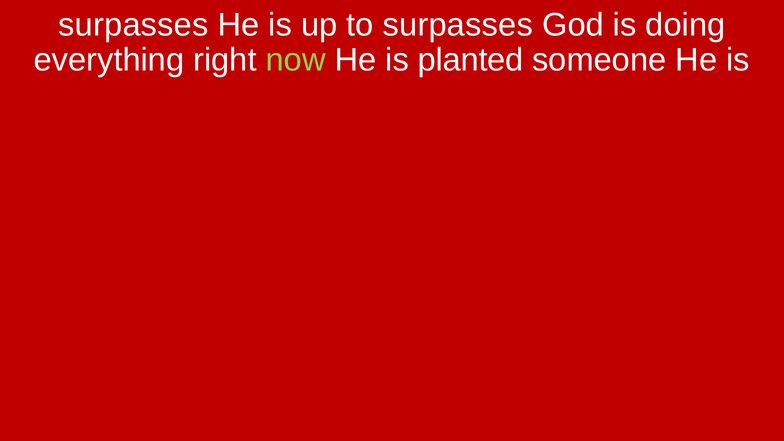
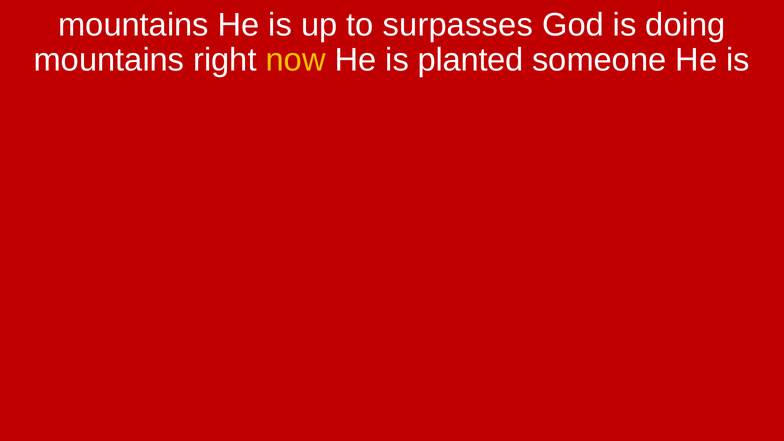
surpasses at (133, 25): surpasses -> mountains
everything at (109, 60): everything -> mountains
now colour: light green -> yellow
